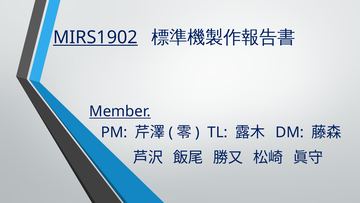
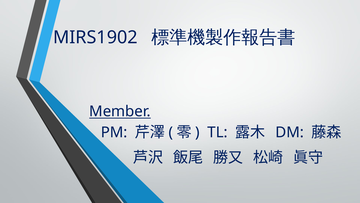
MIRS1902 underline: present -> none
